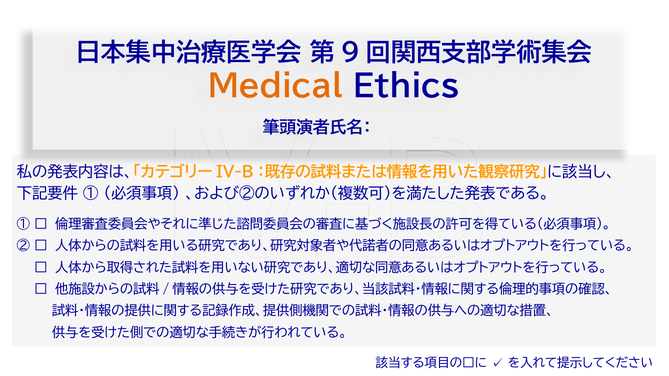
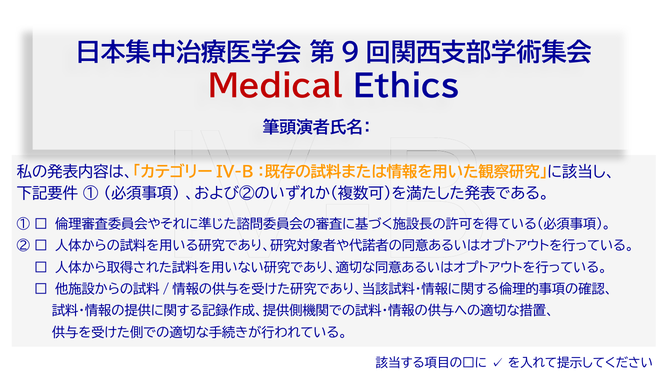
Medical colour: orange -> red
